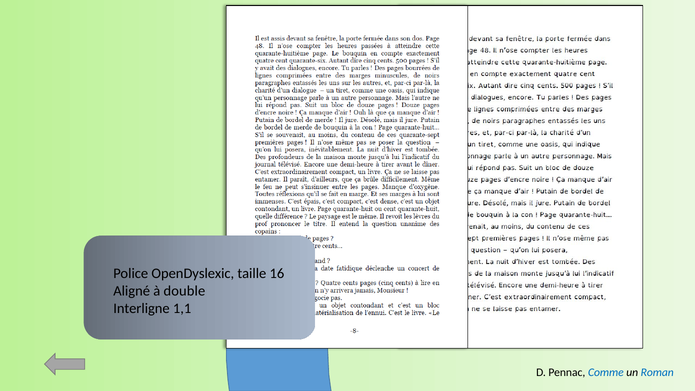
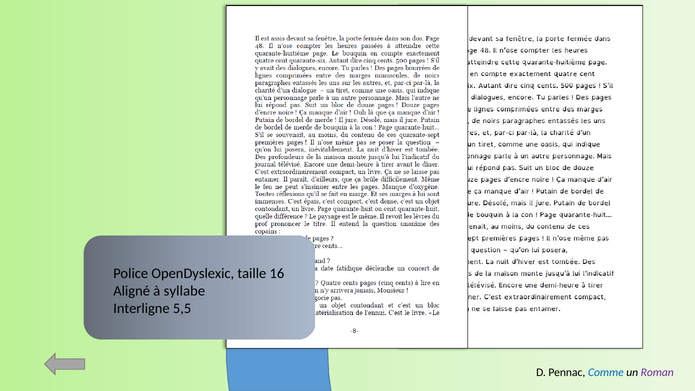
double: double -> syllabe
1,1: 1,1 -> 5,5
Roman colour: blue -> purple
